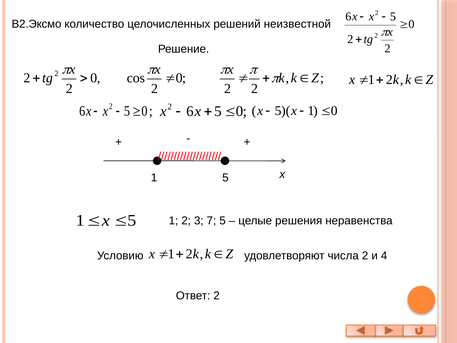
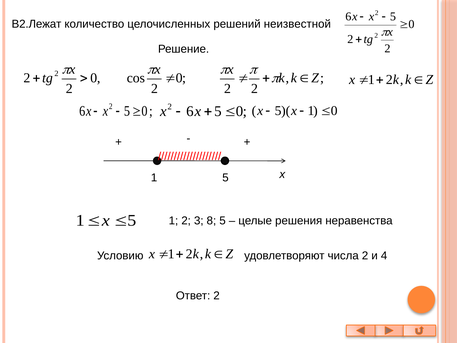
В2.Эксмо: В2.Эксмо -> В2.Лежат
7: 7 -> 8
